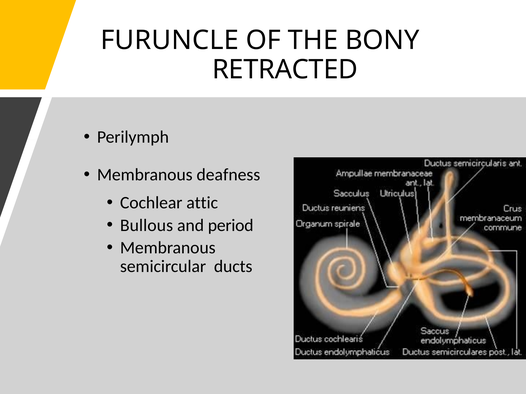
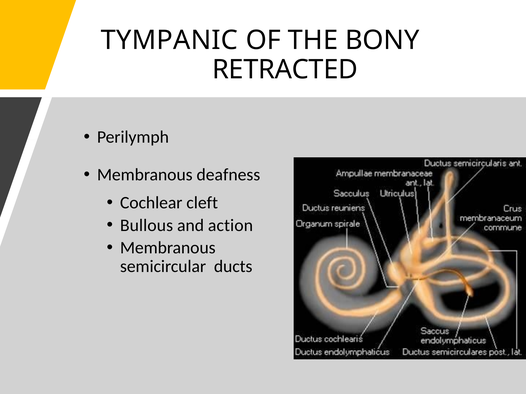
FURUNCLE: FURUNCLE -> TYMPANIC
attic: attic -> cleft
period: period -> action
